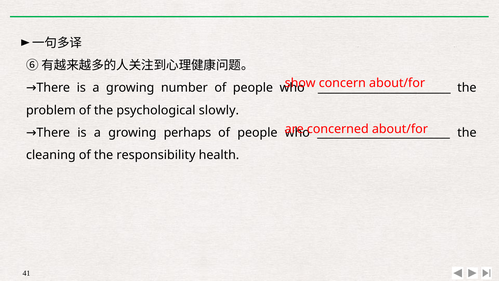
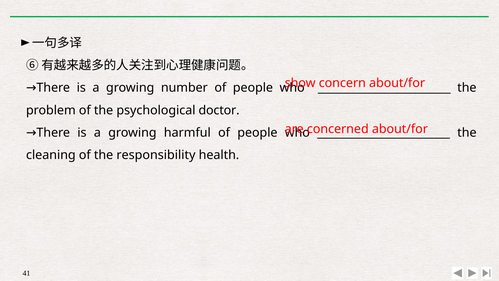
slowly: slowly -> doctor
perhaps: perhaps -> harmful
